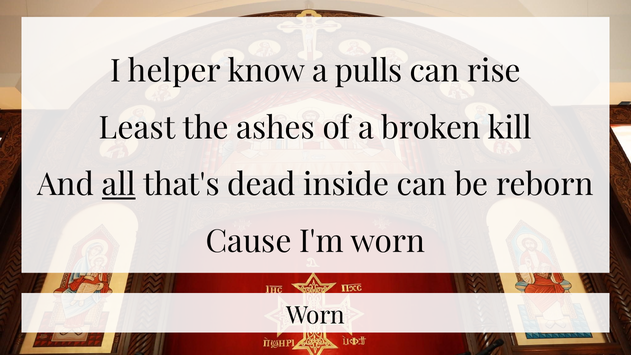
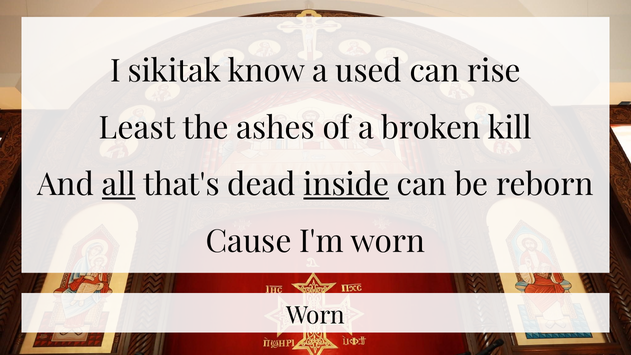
helper: helper -> sikitak
pulls: pulls -> used
inside underline: none -> present
